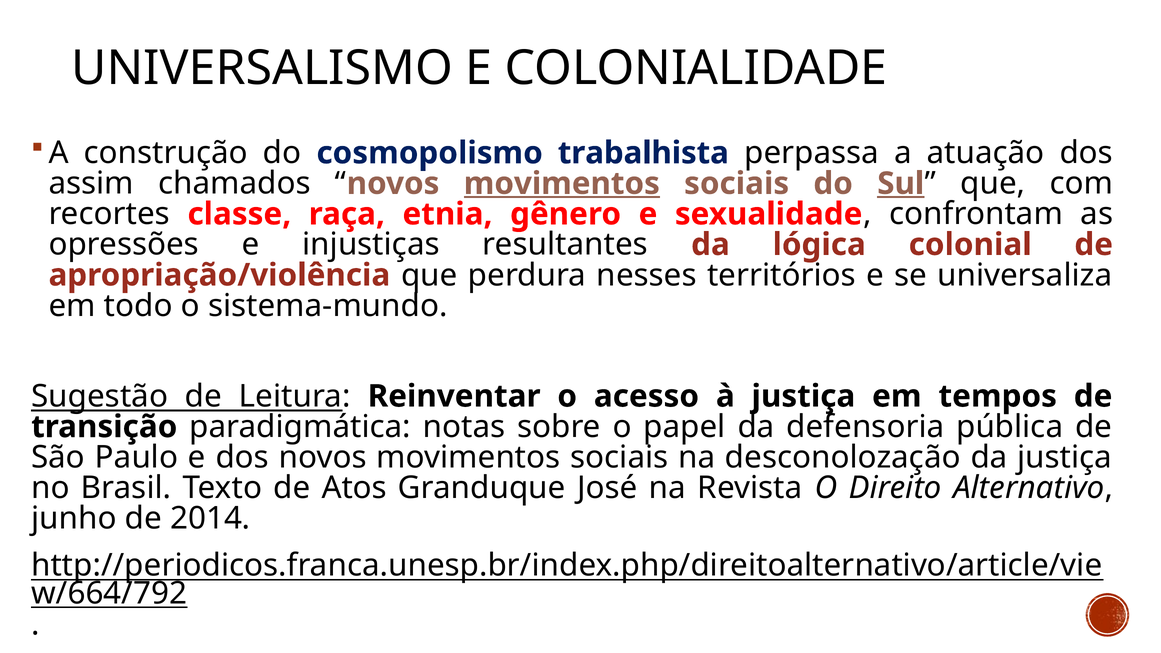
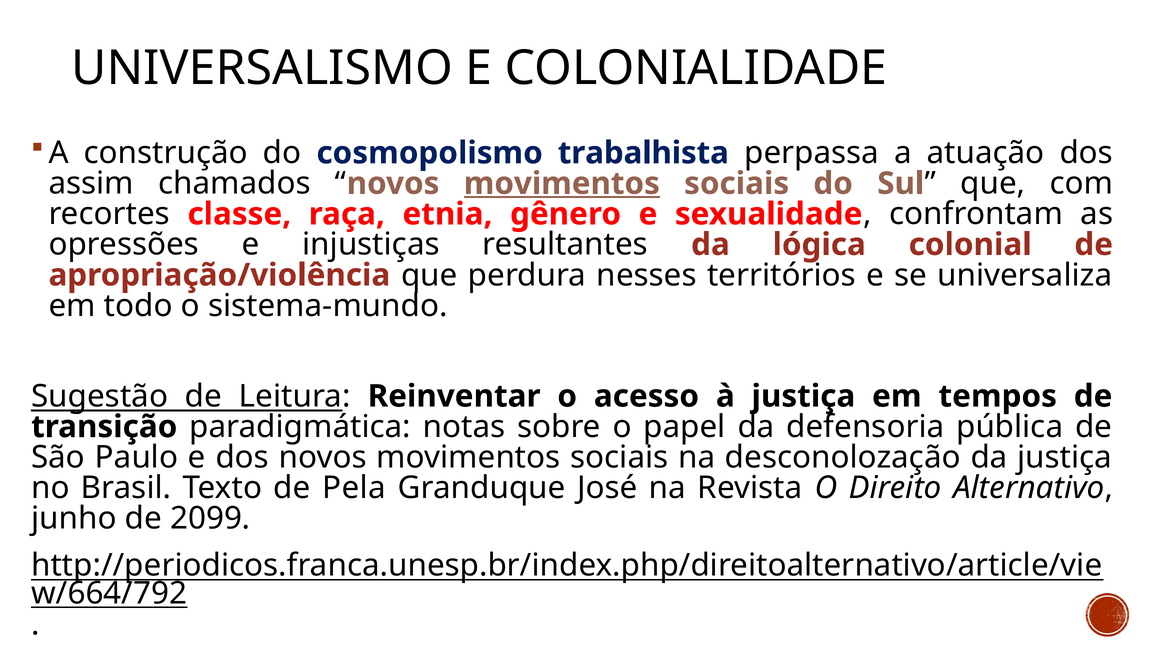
Sul underline: present -> none
Atos: Atos -> Pela
2014: 2014 -> 2099
